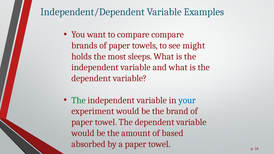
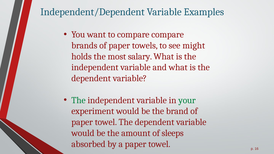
sleeps: sleeps -> salary
your colour: blue -> green
based: based -> sleeps
